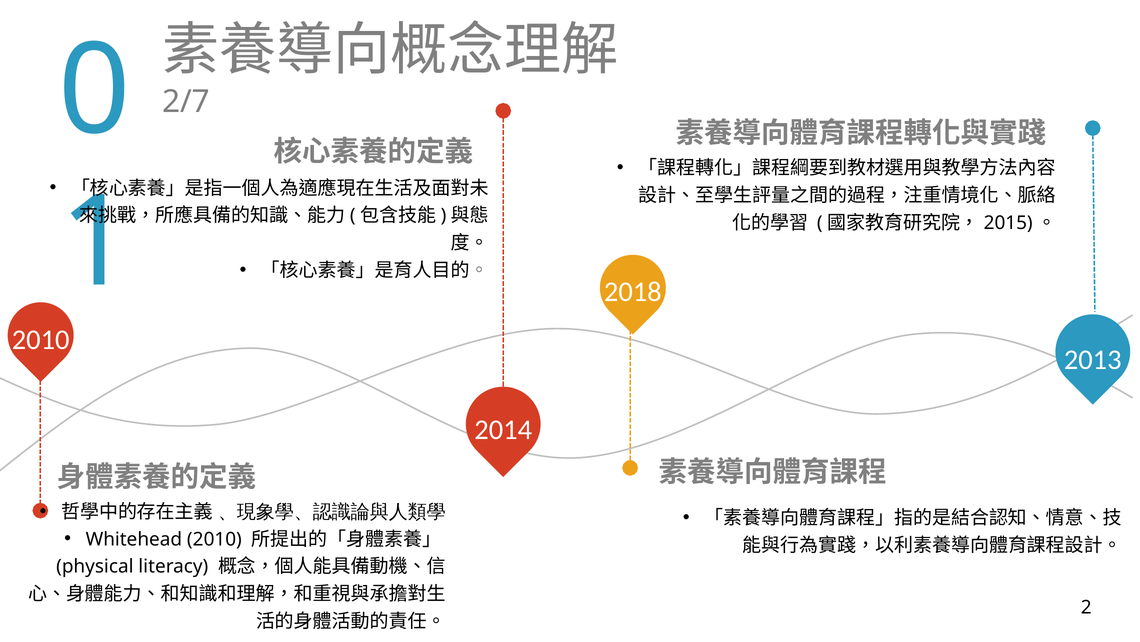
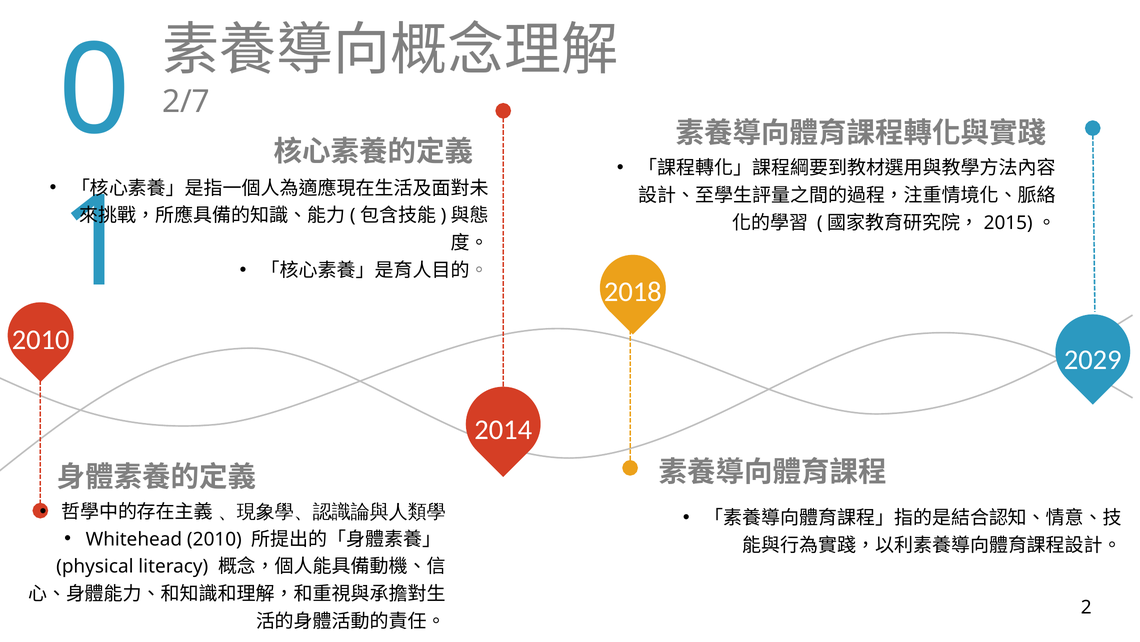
2013: 2013 -> 2029
